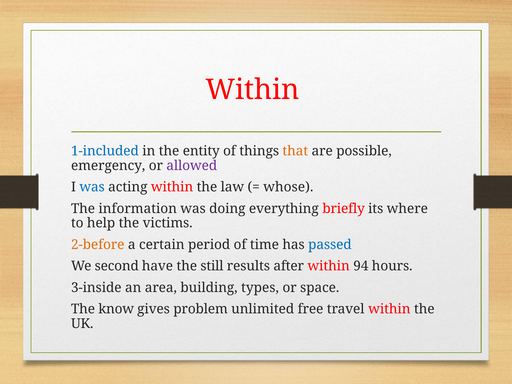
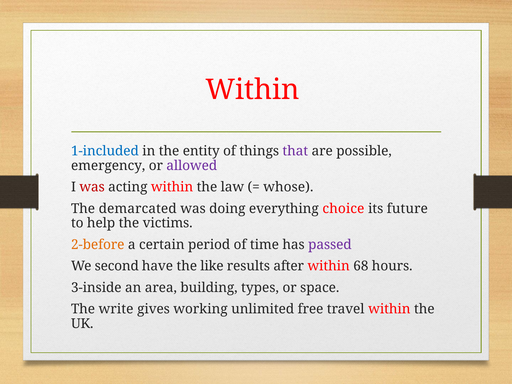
that colour: orange -> purple
was at (92, 187) colour: blue -> red
information: information -> demarcated
briefly: briefly -> choice
where: where -> future
passed colour: blue -> purple
still: still -> like
94: 94 -> 68
know: know -> write
problem: problem -> working
